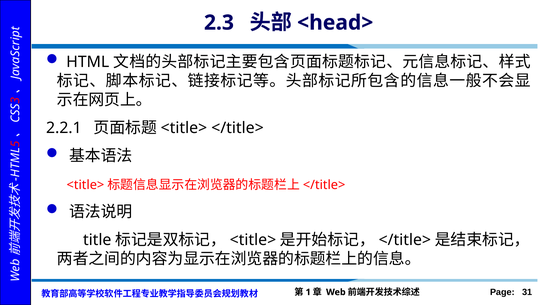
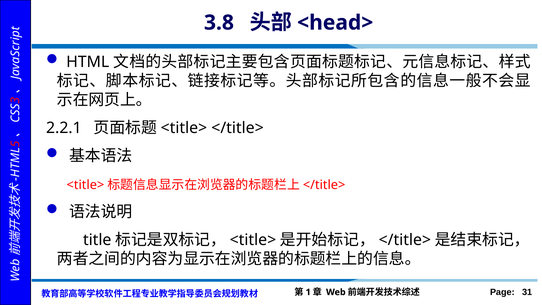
2.3: 2.3 -> 3.8
